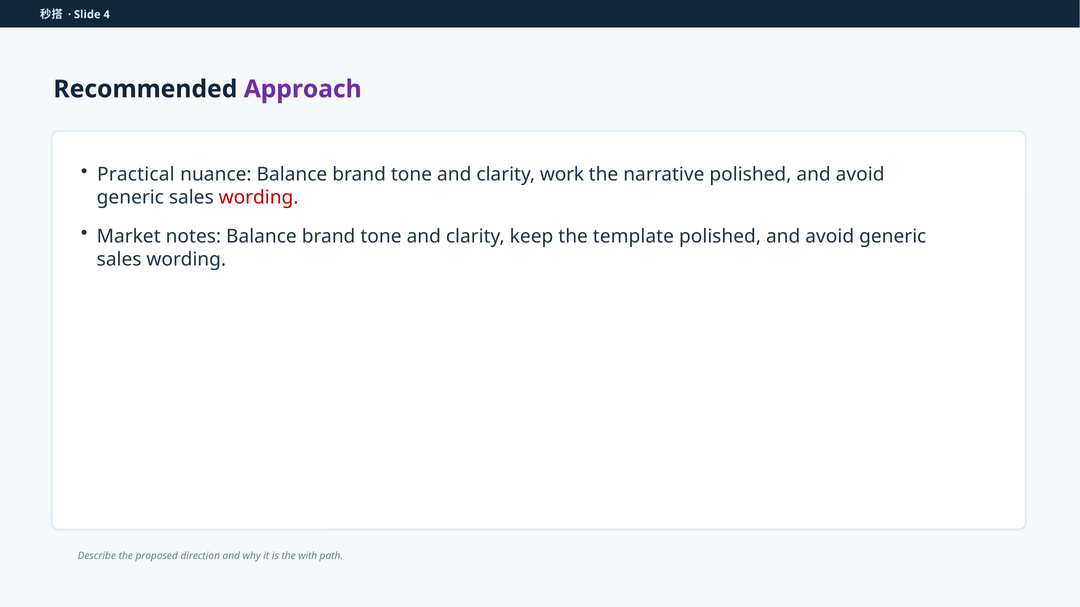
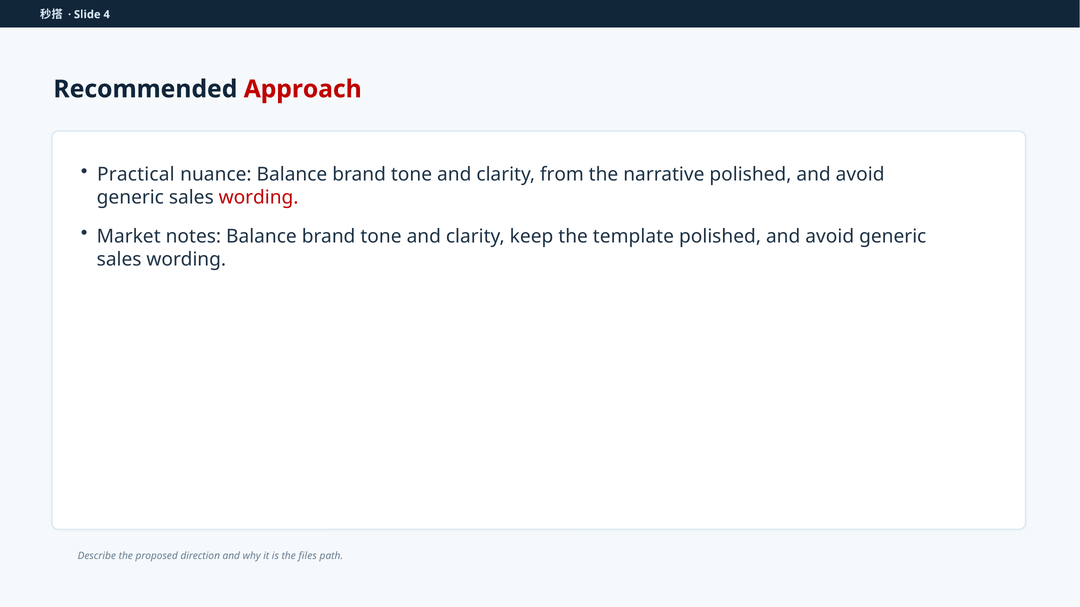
Approach colour: purple -> red
work: work -> from
with: with -> files
